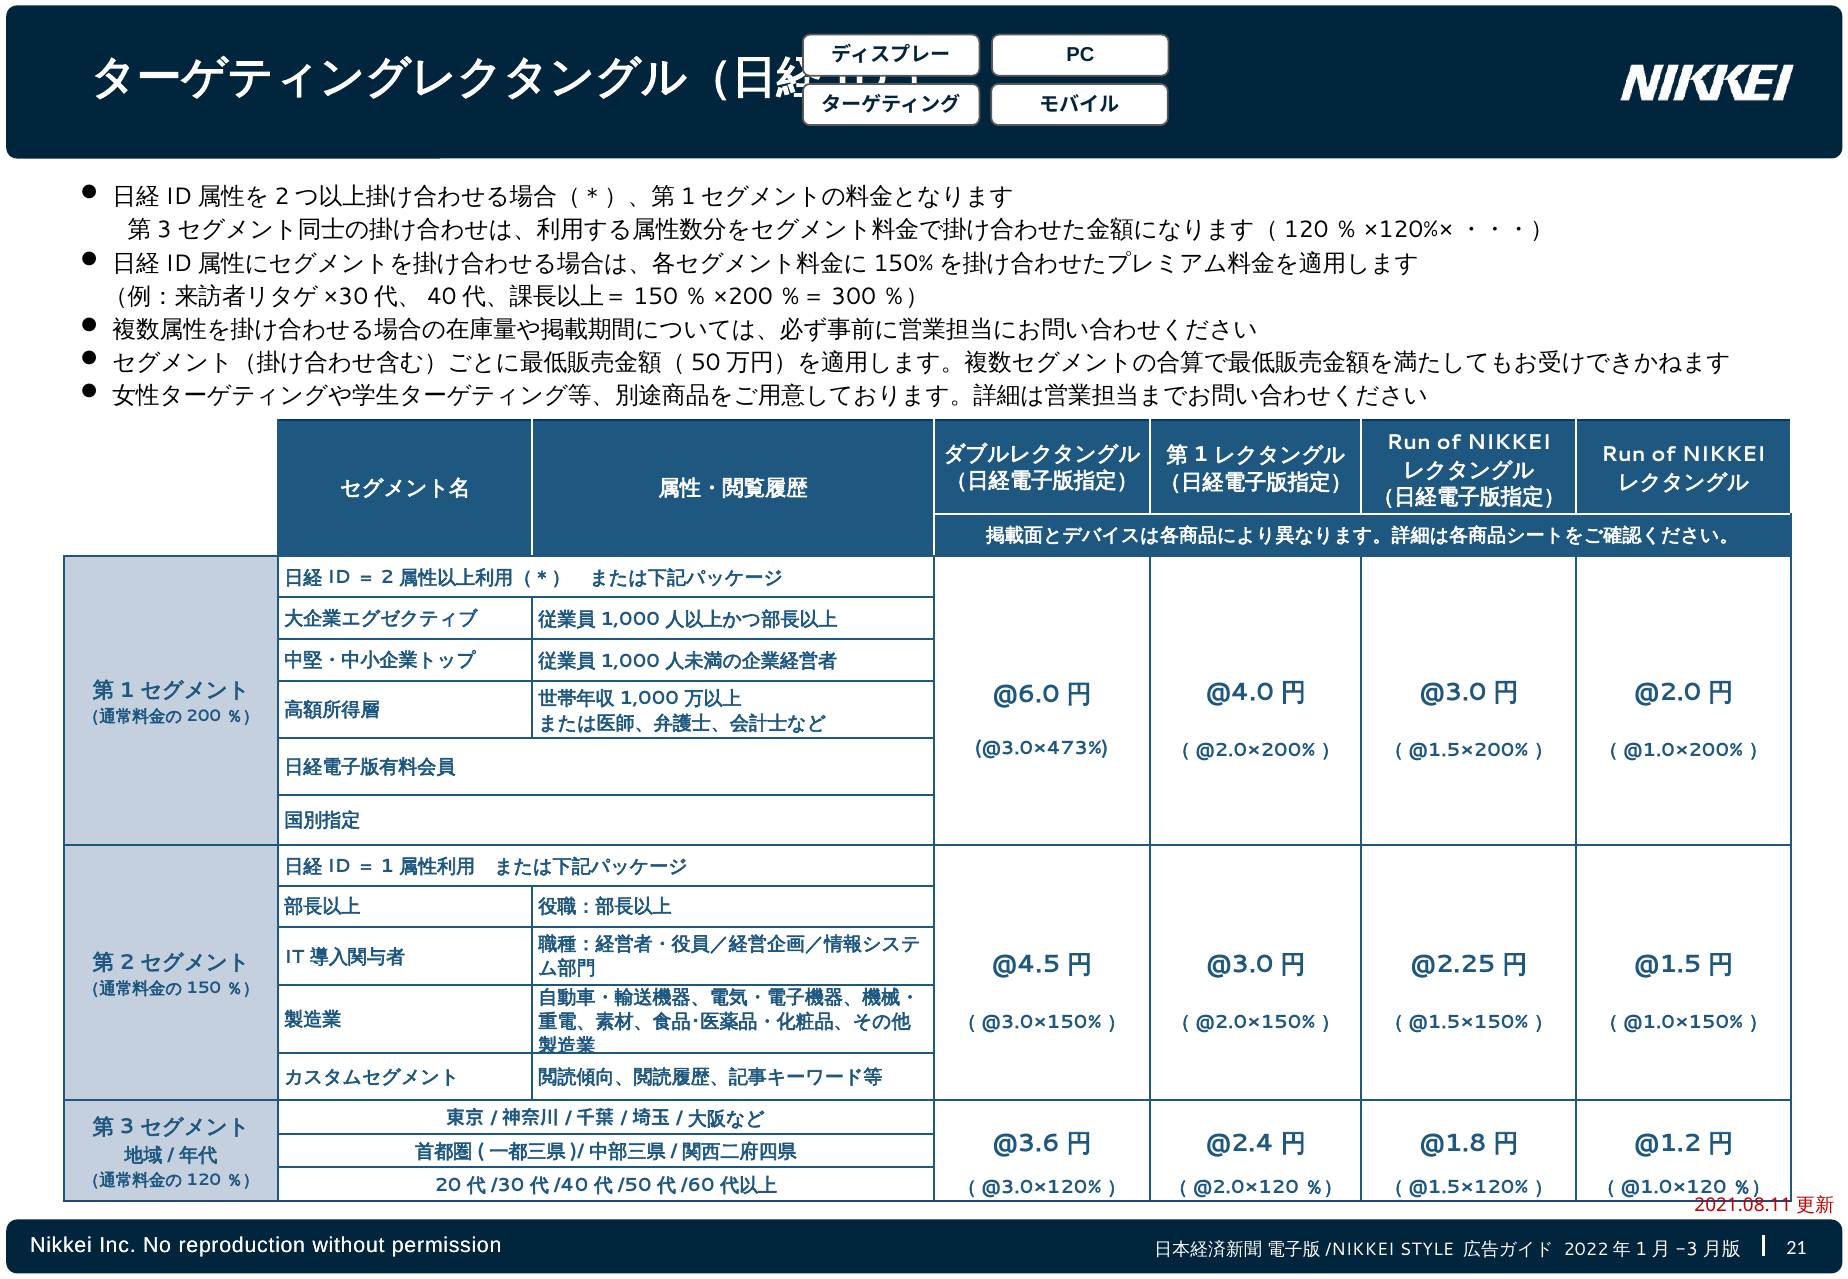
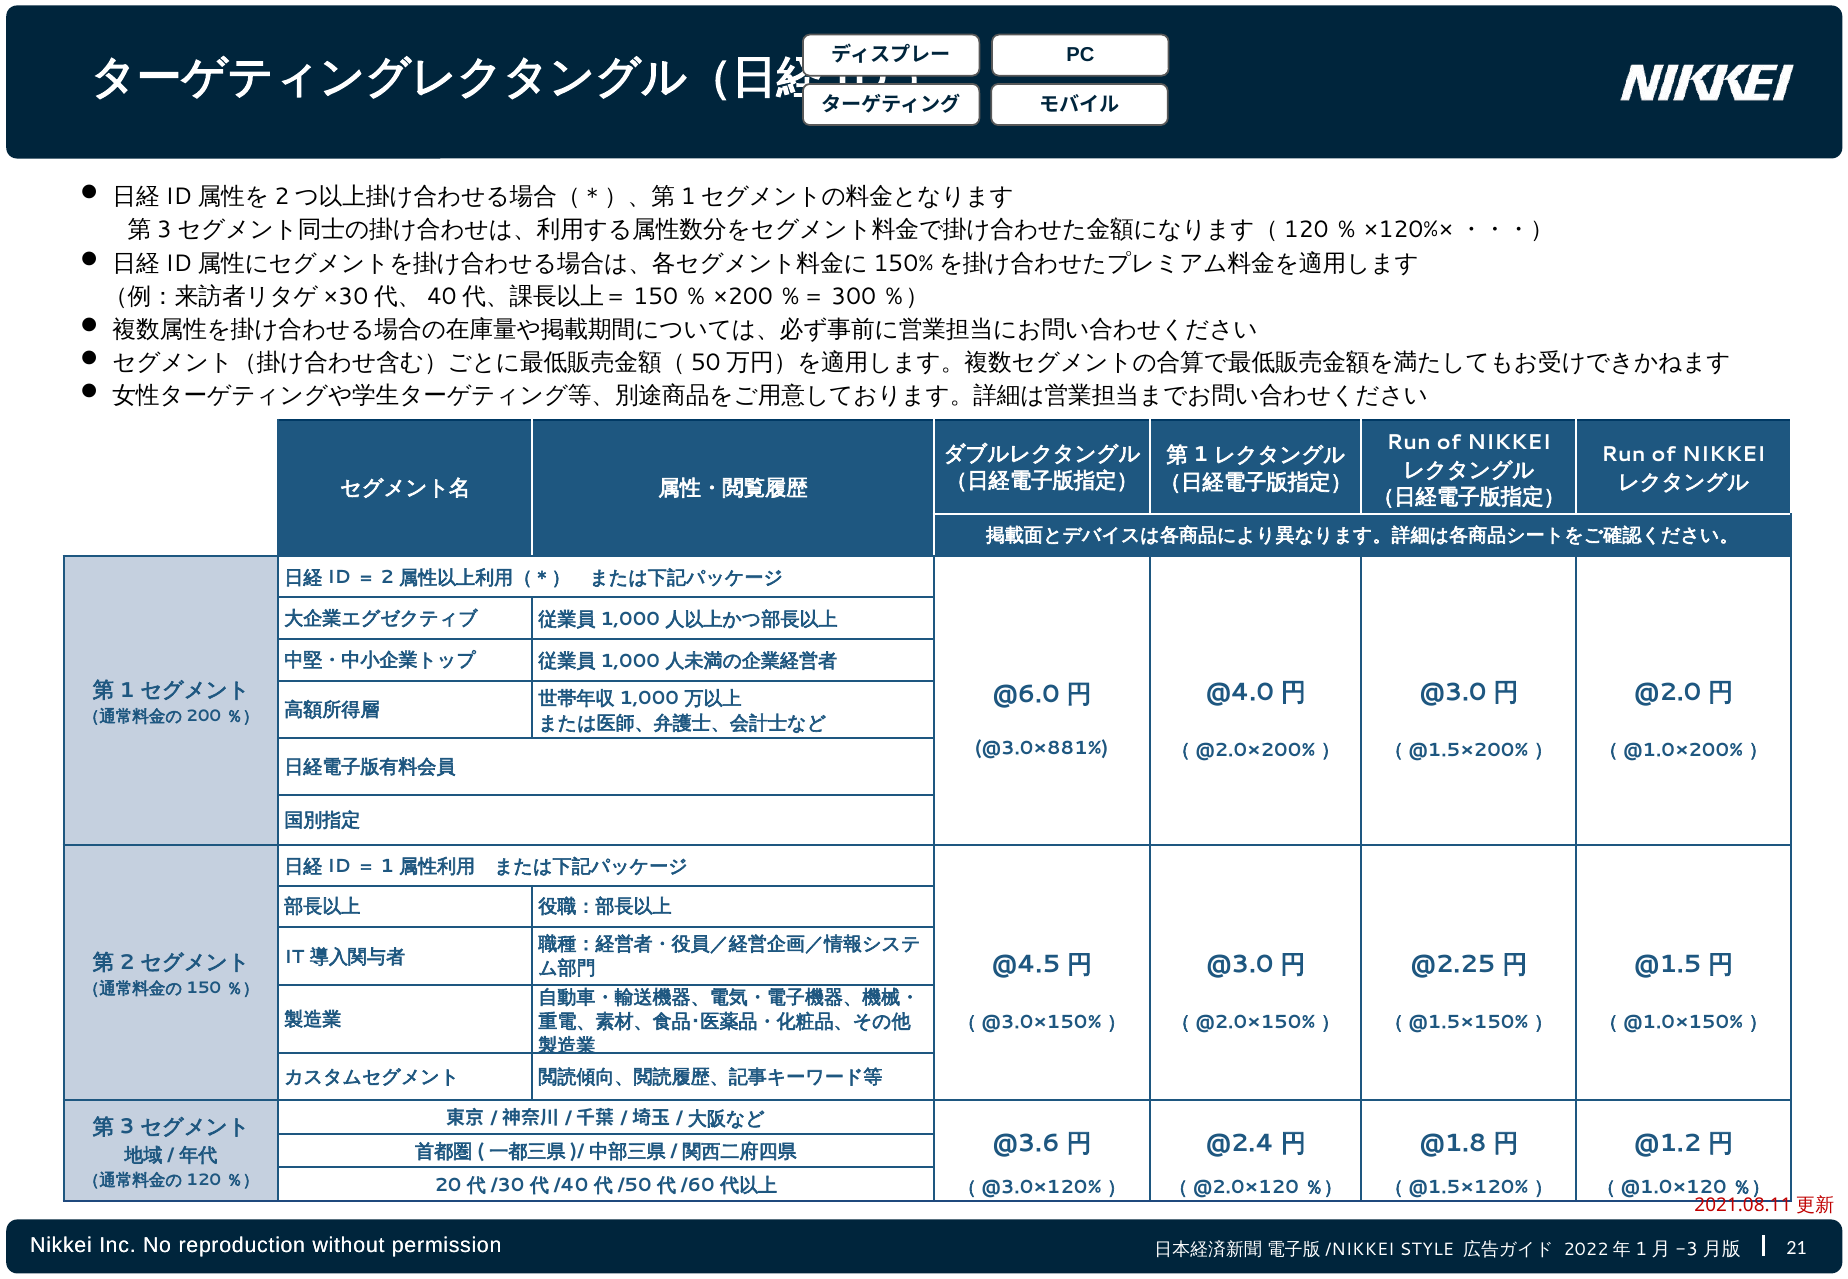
@3.0×473%: @3.0×473% -> @3.0×881%
